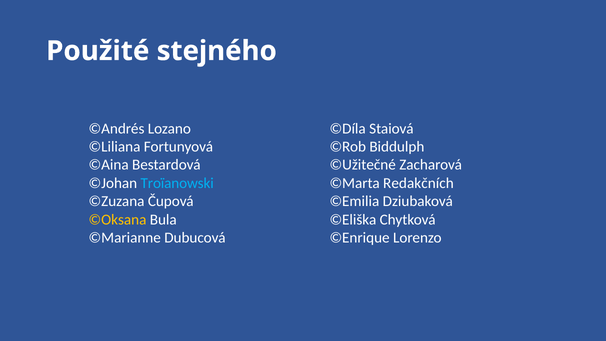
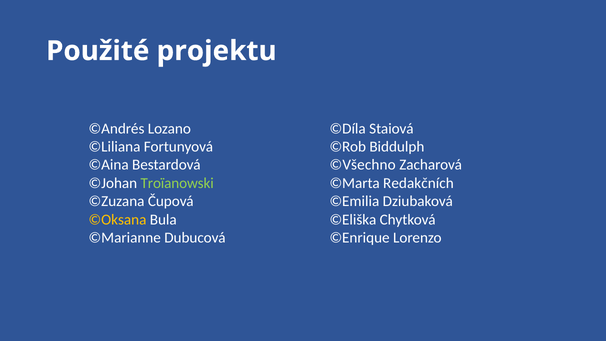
stejného: stejného -> projektu
©Užitečné: ©Užitečné -> ©Všechno
Troïanowski colour: light blue -> light green
